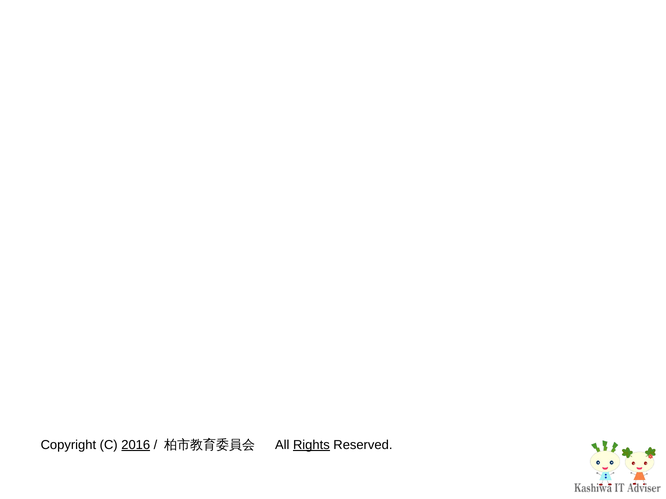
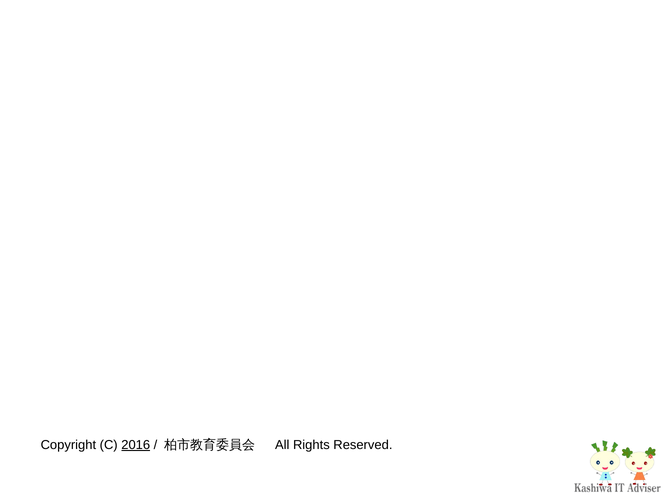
Rights underline: present -> none
